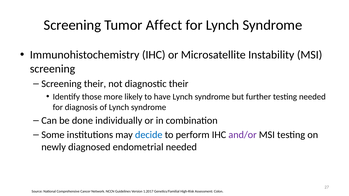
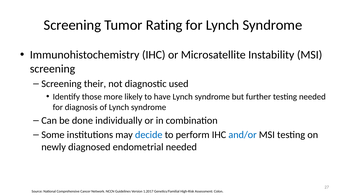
Affect: Affect -> Rating
diagnostic their: their -> used
and/or colour: purple -> blue
